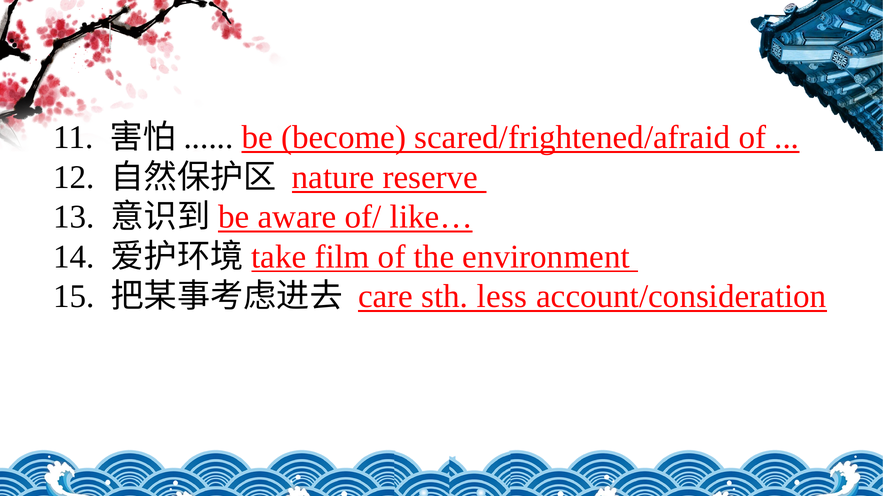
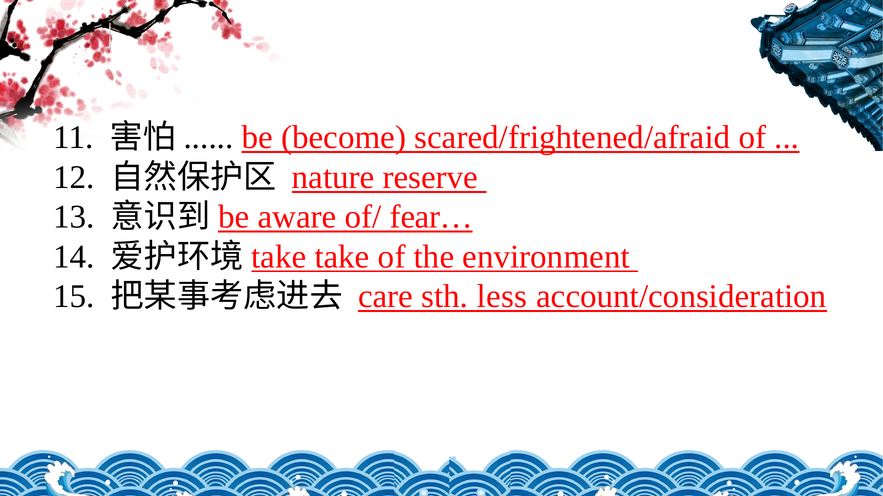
like…: like… -> fear…
take film: film -> take
